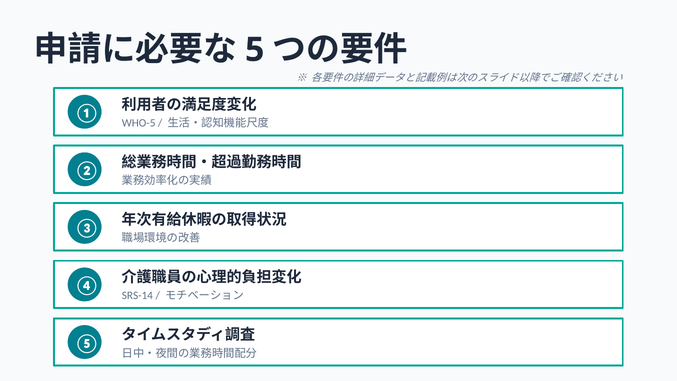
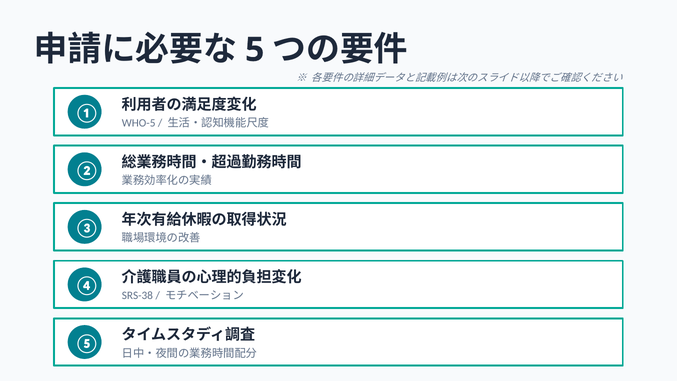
SRS-14: SRS-14 -> SRS-38
